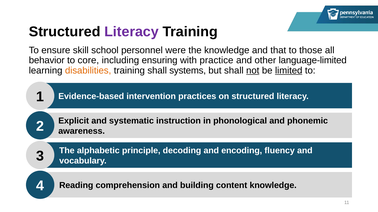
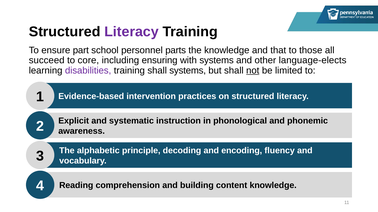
skill: skill -> part
were: were -> parts
behavior: behavior -> succeed
with practice: practice -> systems
language-limited: language-limited -> language-elects
disabilities colour: orange -> purple
limited underline: present -> none
